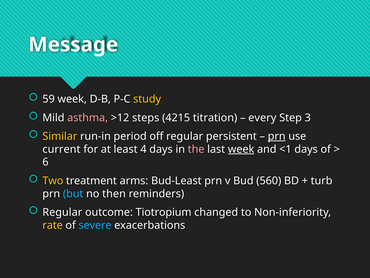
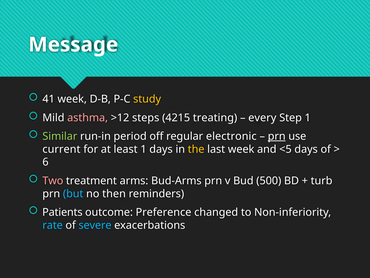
59: 59 -> 41
titration: titration -> treating
Step 3: 3 -> 1
Similar colour: yellow -> light green
persistent: persistent -> electronic
least 4: 4 -> 1
the colour: pink -> yellow
week at (241, 149) underline: present -> none
<1: <1 -> <5
Two colour: yellow -> pink
Bud-Least: Bud-Least -> Bud-Arms
560: 560 -> 500
Regular at (62, 212): Regular -> Patients
Tiotropium: Tiotropium -> Preference
rate colour: yellow -> light blue
